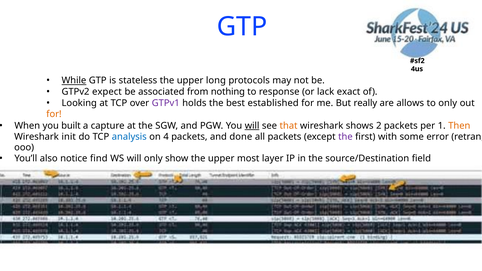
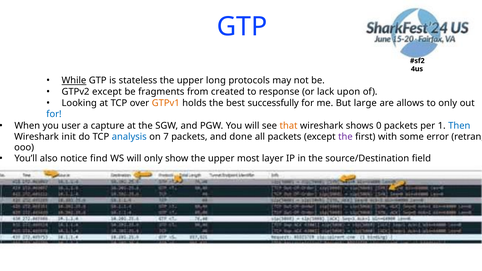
GTPv2 expect: expect -> except
associated: associated -> fragments
nothing: nothing -> created
exact: exact -> upon
GTPv1 colour: purple -> orange
established: established -> successfully
really: really -> large
for at (54, 114) colour: orange -> blue
built: built -> user
will at (252, 126) underline: present -> none
2: 2 -> 0
Then colour: orange -> blue
4: 4 -> 7
